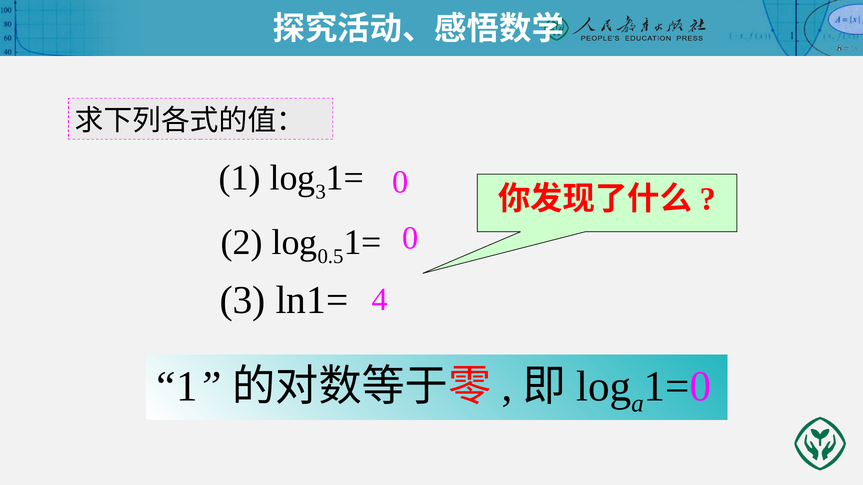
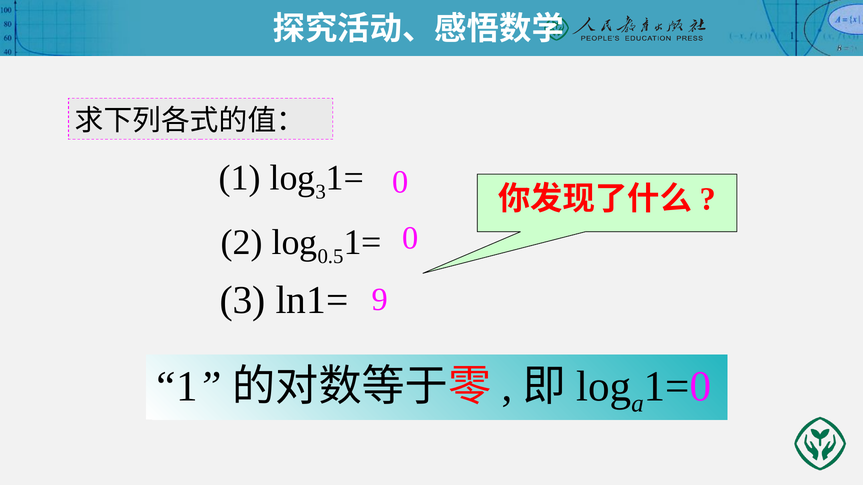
4: 4 -> 9
